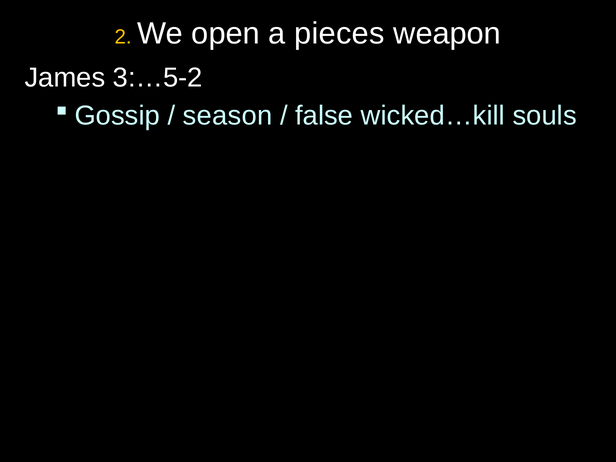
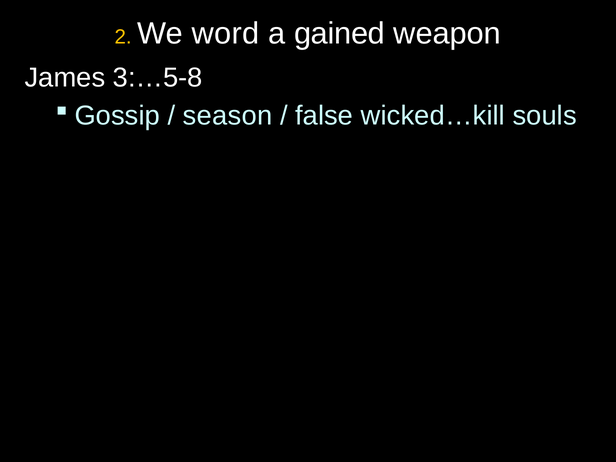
open: open -> word
pieces: pieces -> gained
3:…5-2: 3:…5-2 -> 3:…5-8
